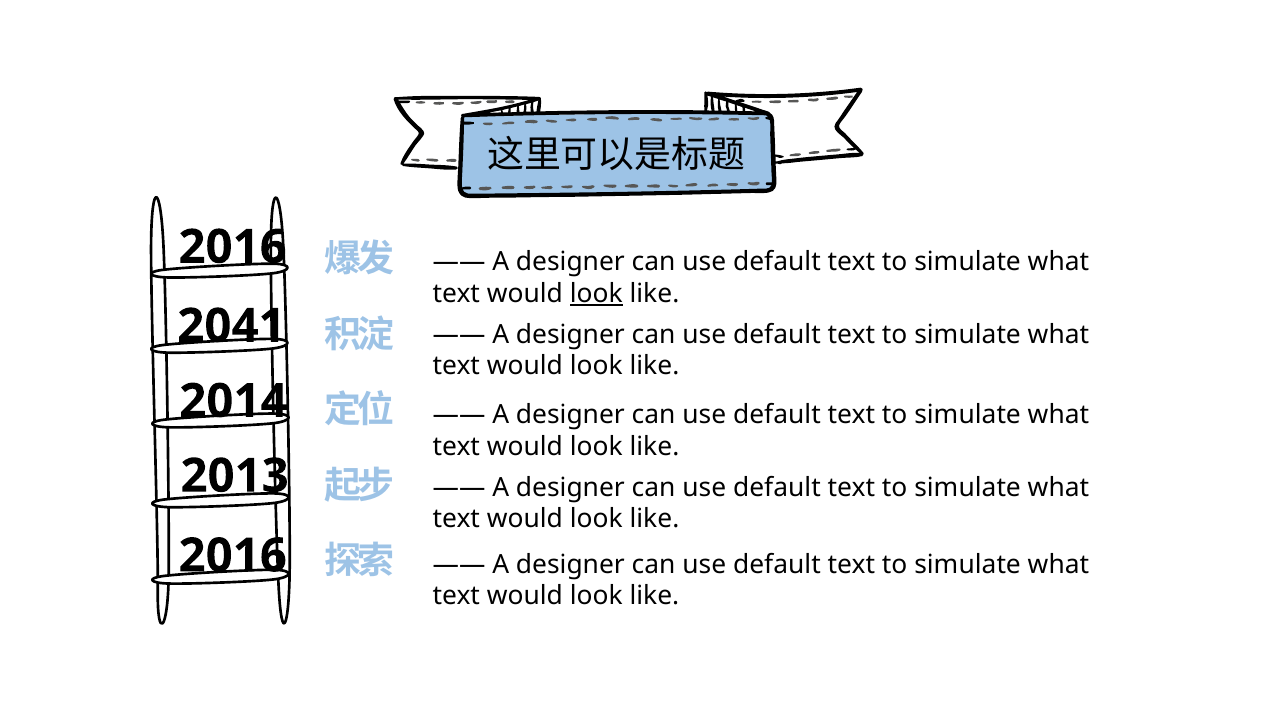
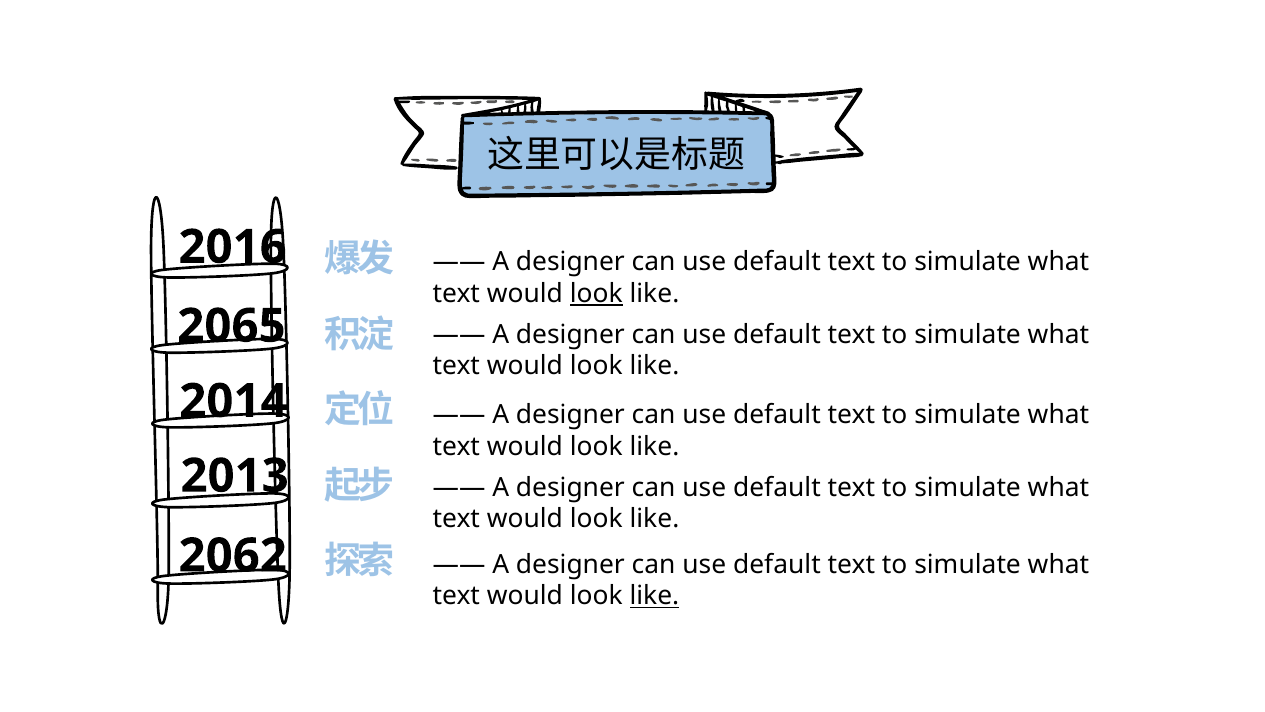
2041: 2041 -> 2065
2016 at (233, 555): 2016 -> 2062
like at (654, 596) underline: none -> present
